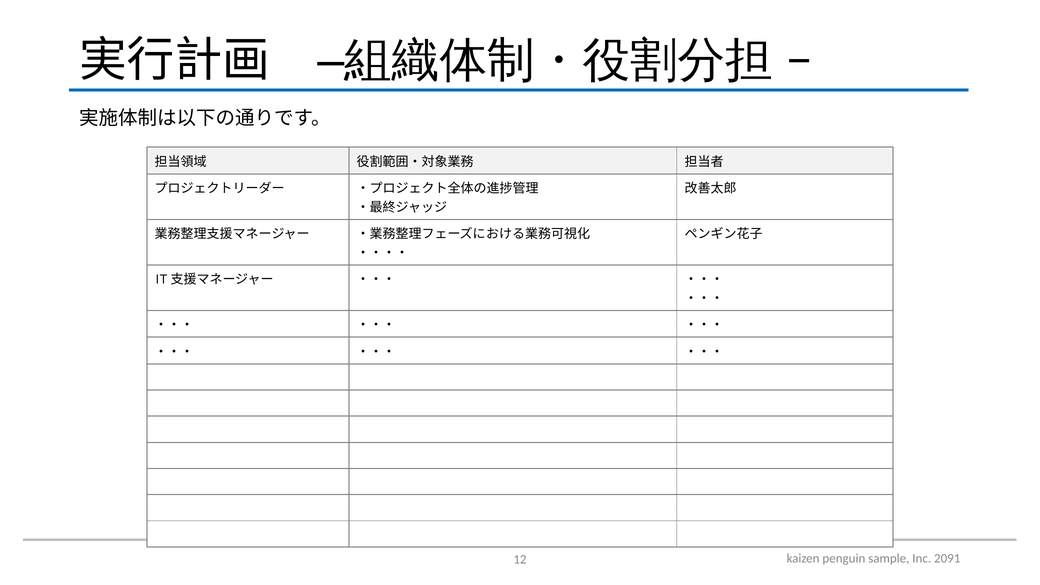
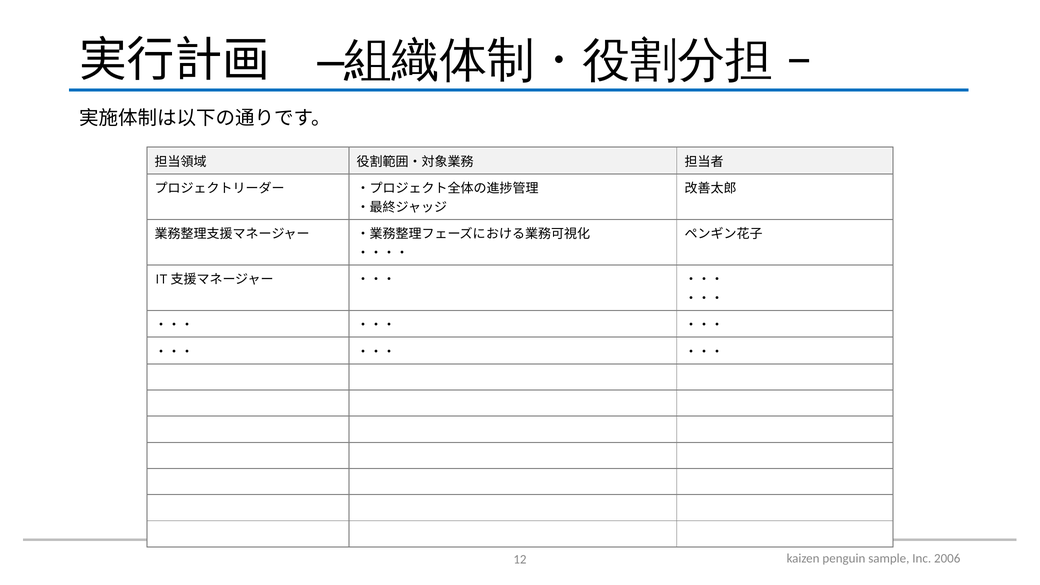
2091: 2091 -> 2006
